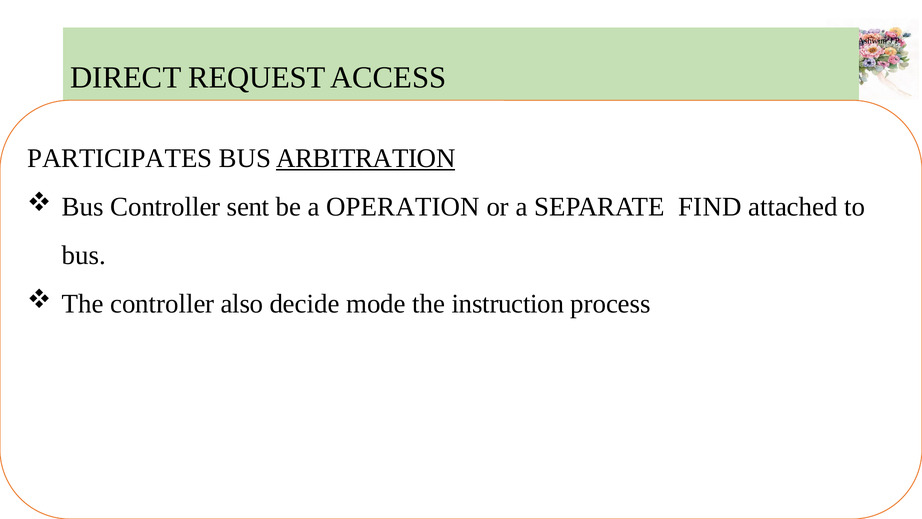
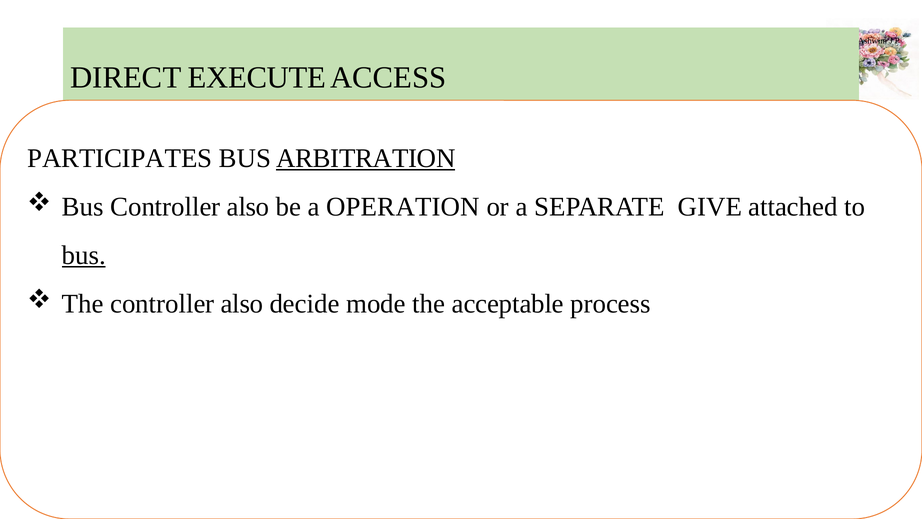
REQUEST: REQUEST -> EXECUTE
Bus Controller sent: sent -> also
FIND: FIND -> GIVE
bus at (84, 255) underline: none -> present
instruction: instruction -> acceptable
